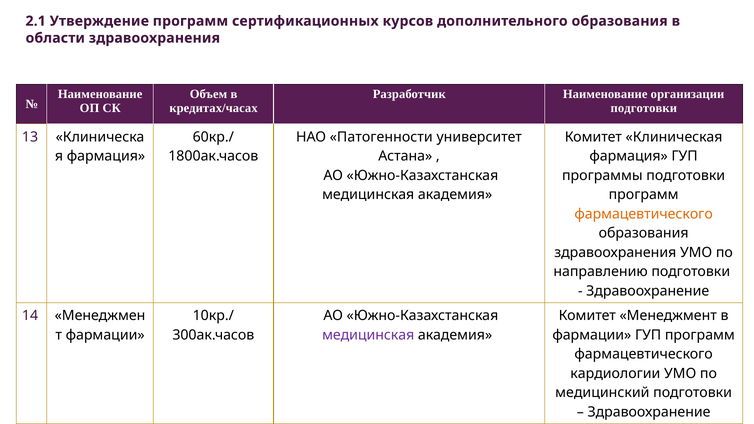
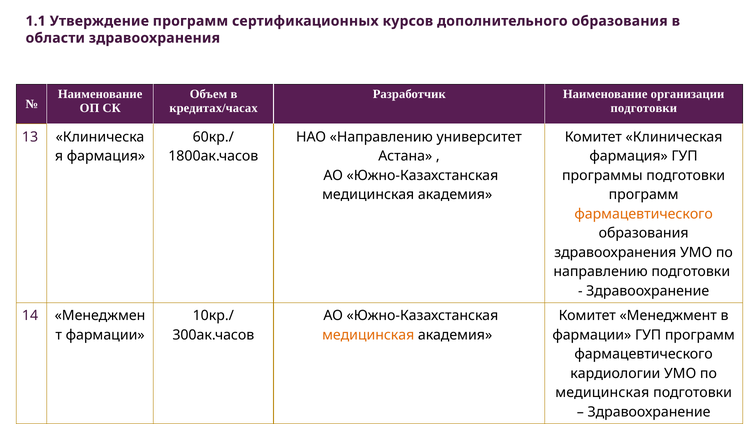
2.1: 2.1 -> 1.1
НАО Патогенности: Патогенности -> Направлению
медицинская at (368, 335) colour: purple -> orange
медицинский at (602, 393): медицинский -> медицинская
